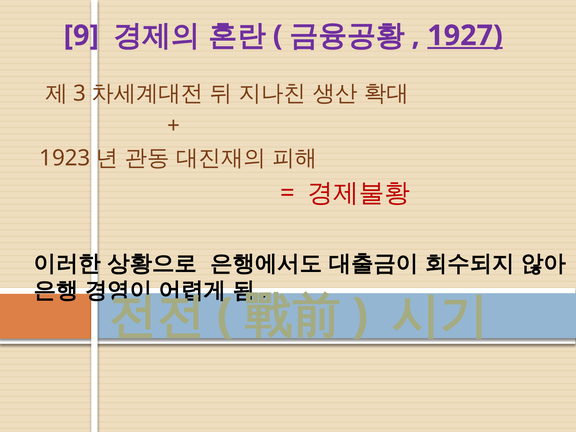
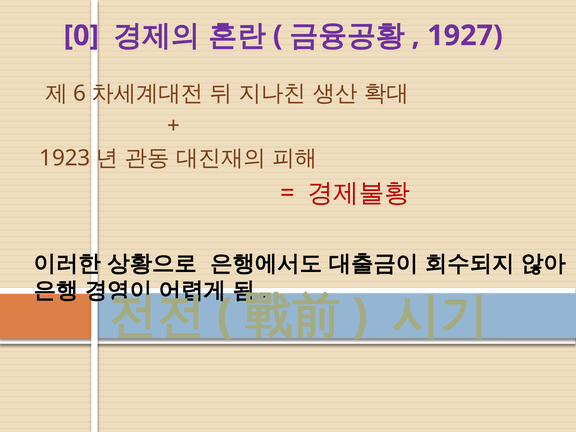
9: 9 -> 0
1927 underline: present -> none
3: 3 -> 6
